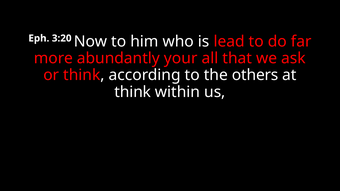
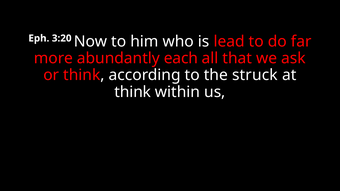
your: your -> each
others: others -> struck
